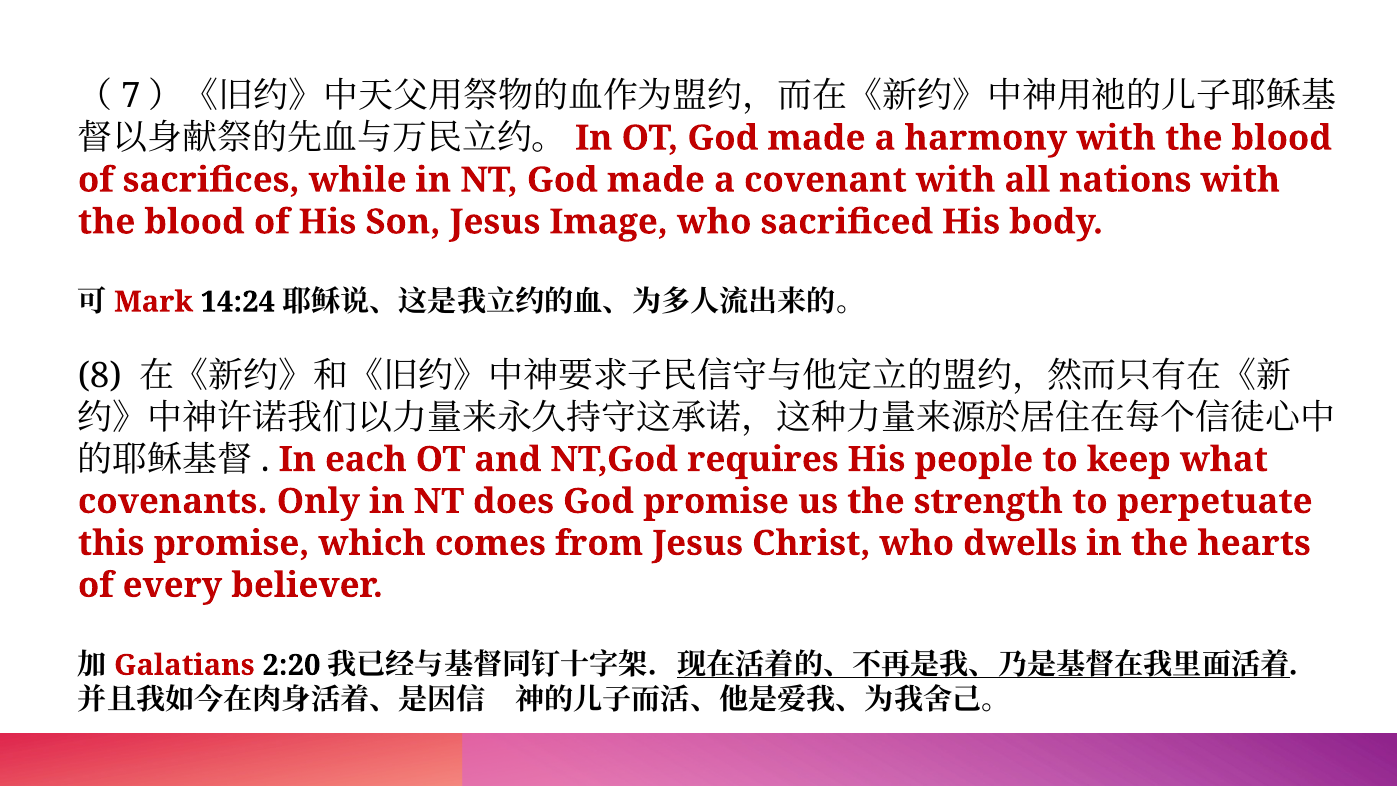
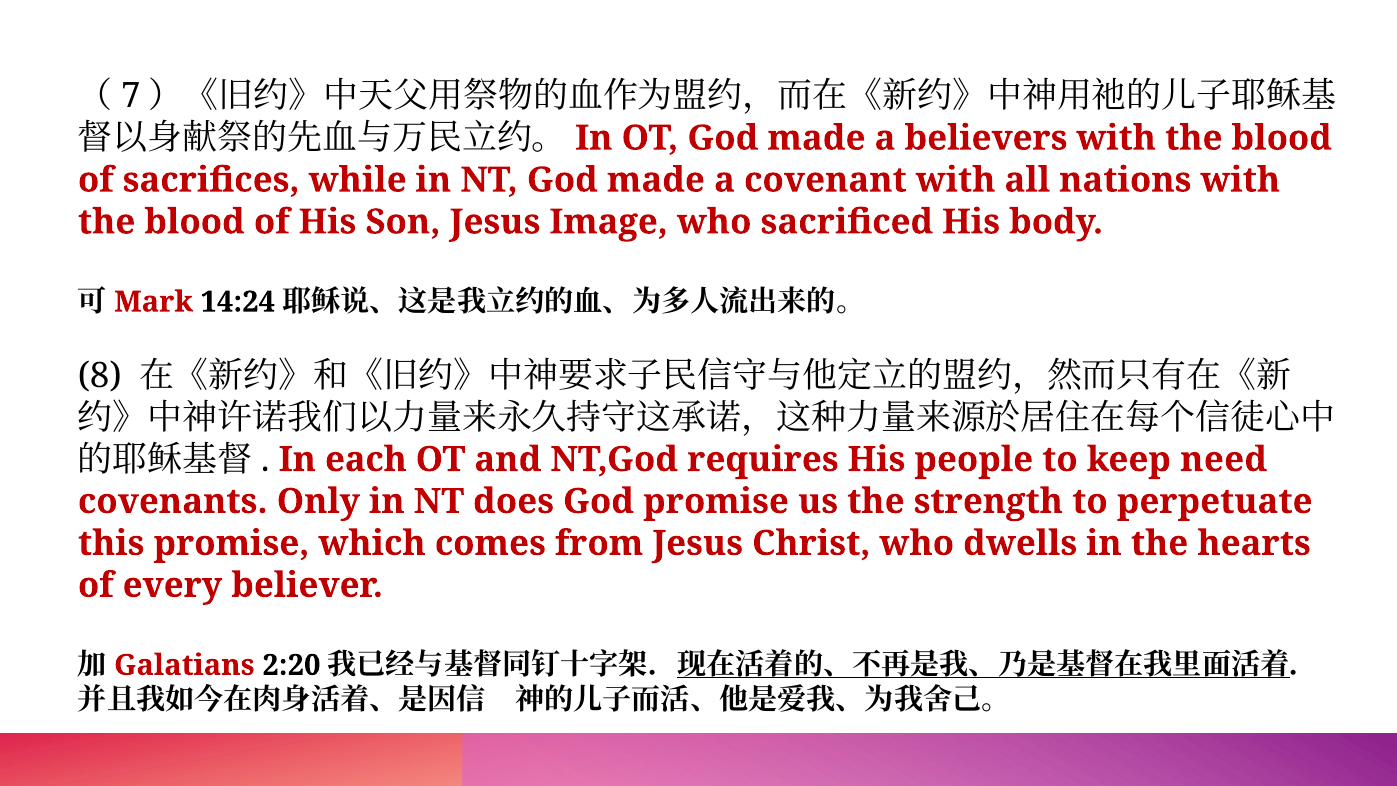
harmony: harmony -> believers
what: what -> need
